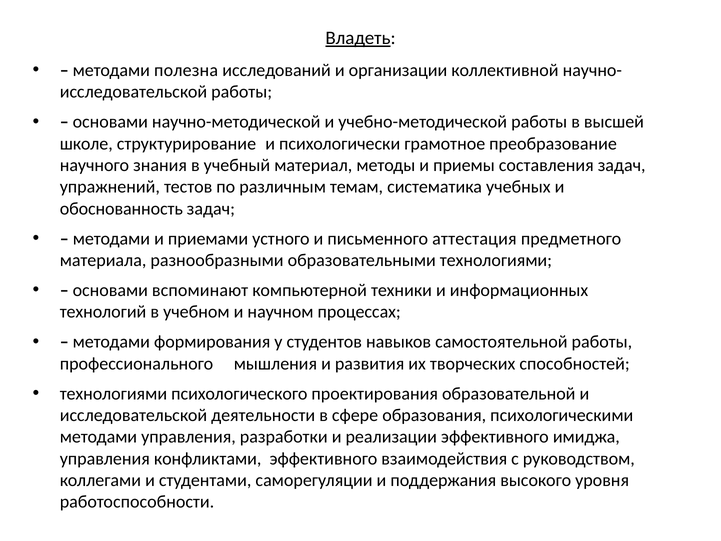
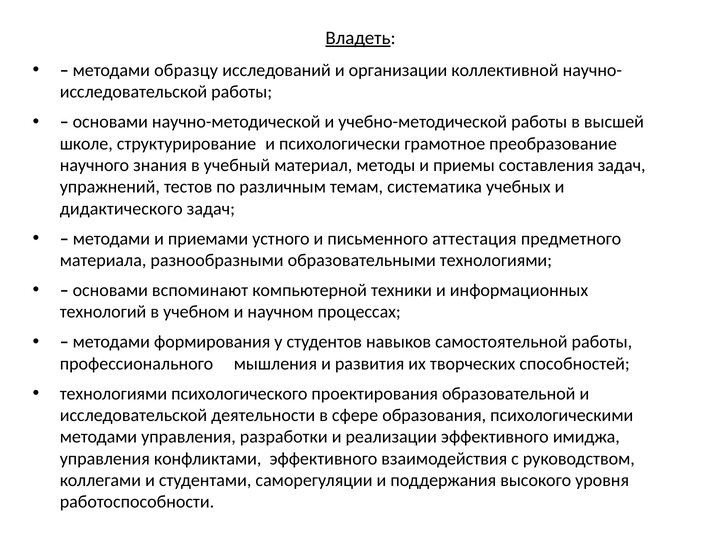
полезна: полезна -> образцу
обоснованность: обоснованность -> дидактического
